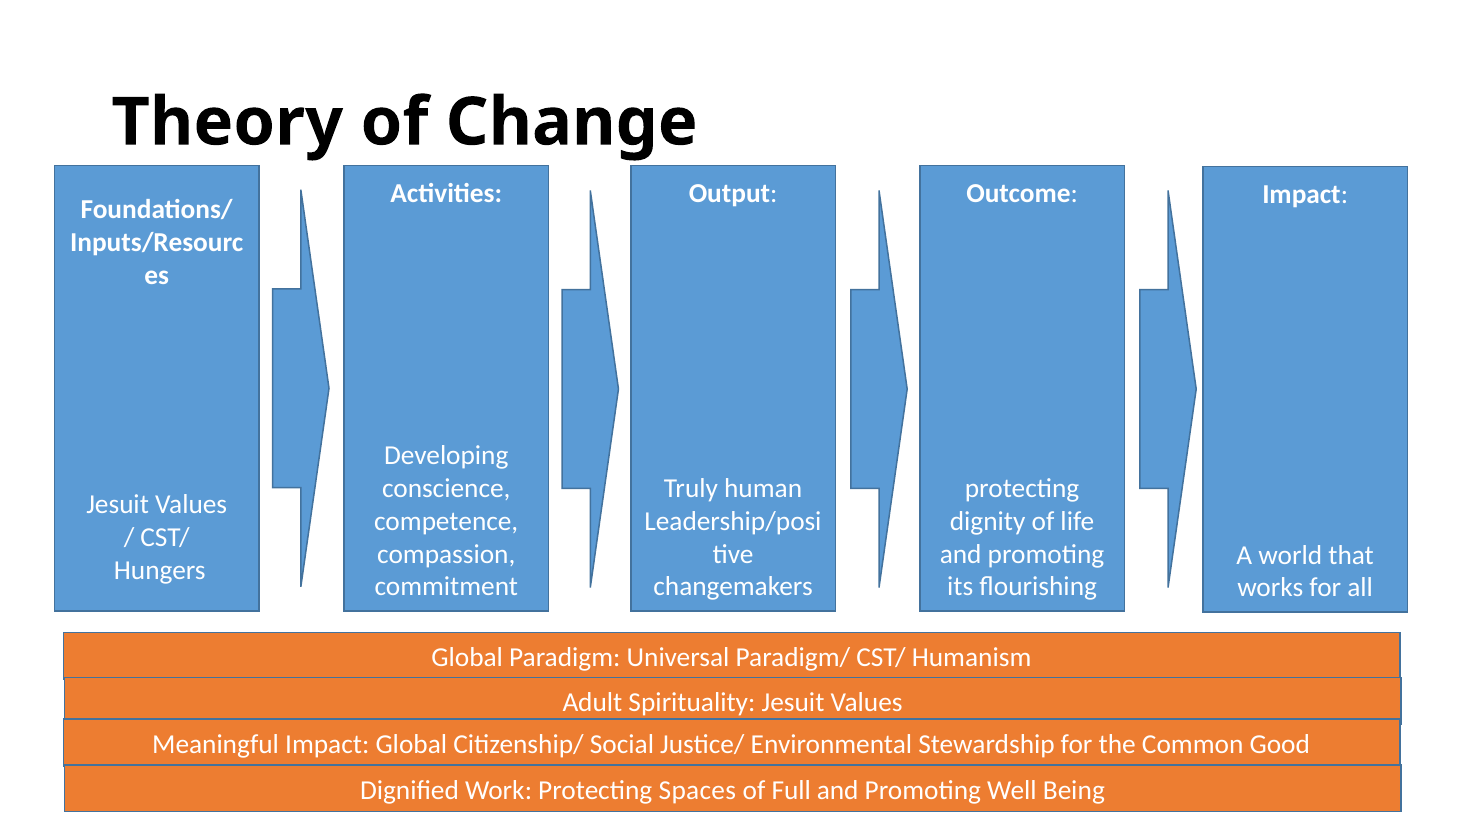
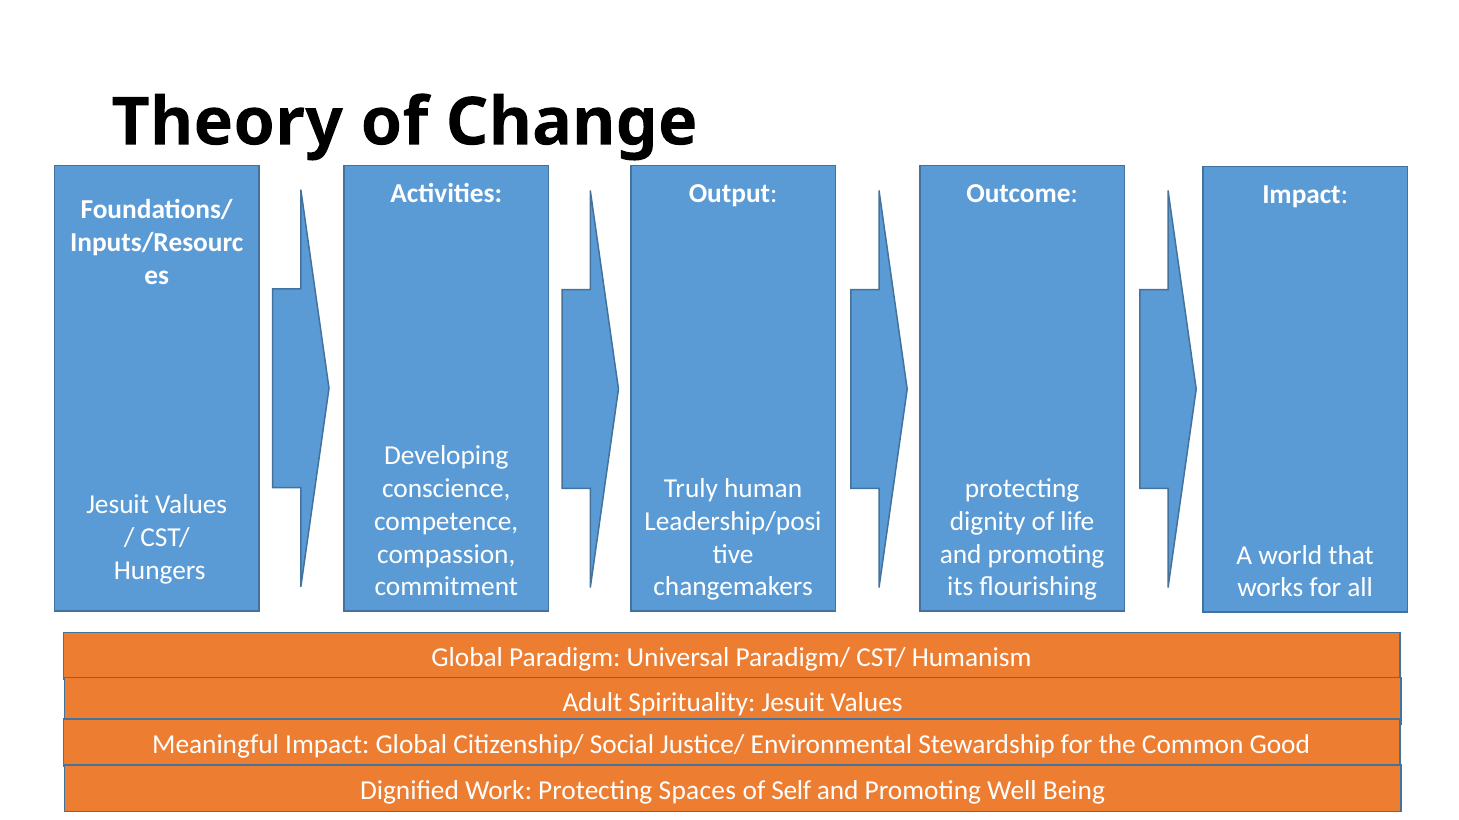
Full: Full -> Self
